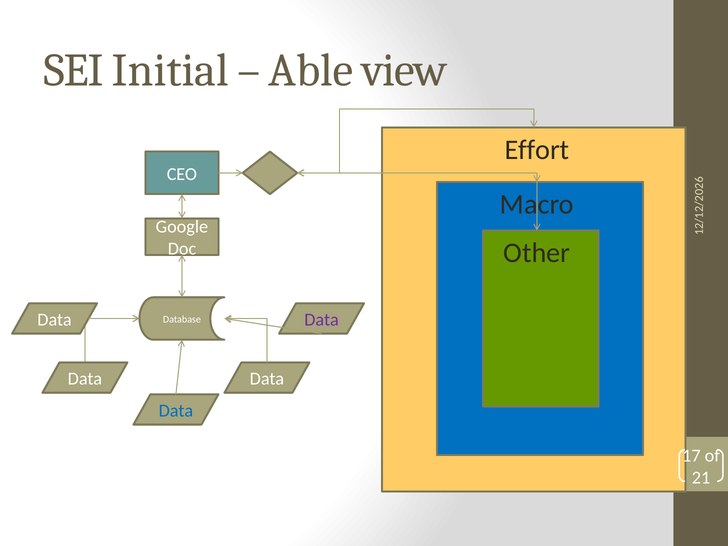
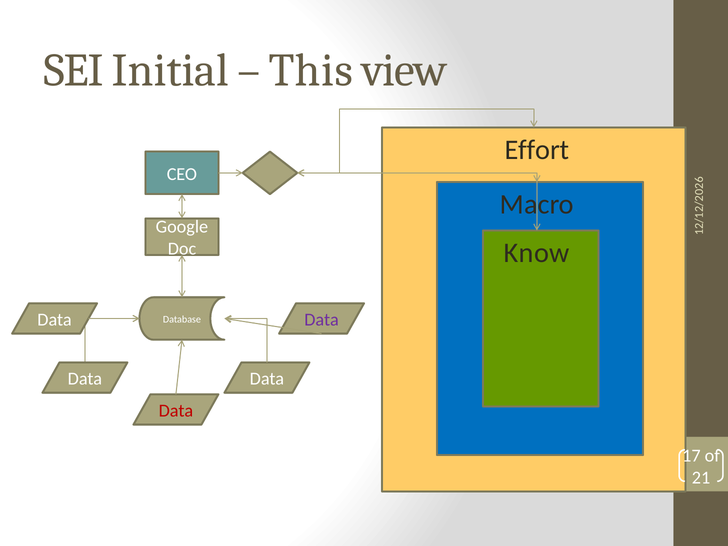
Able: Able -> This
Other: Other -> Know
Data at (176, 411) colour: blue -> red
